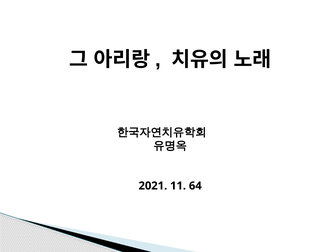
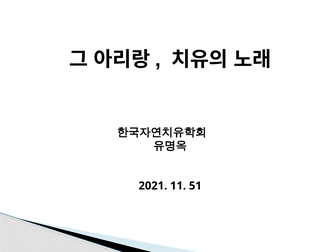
64: 64 -> 51
